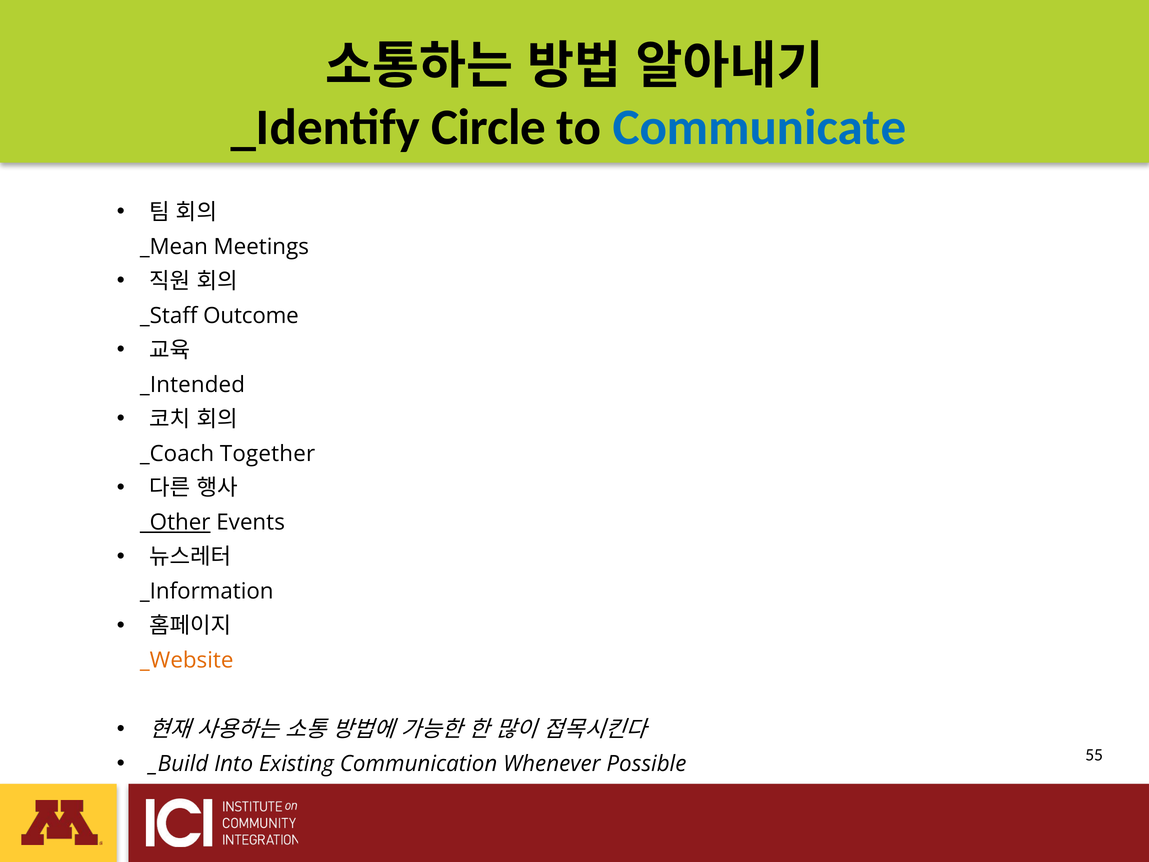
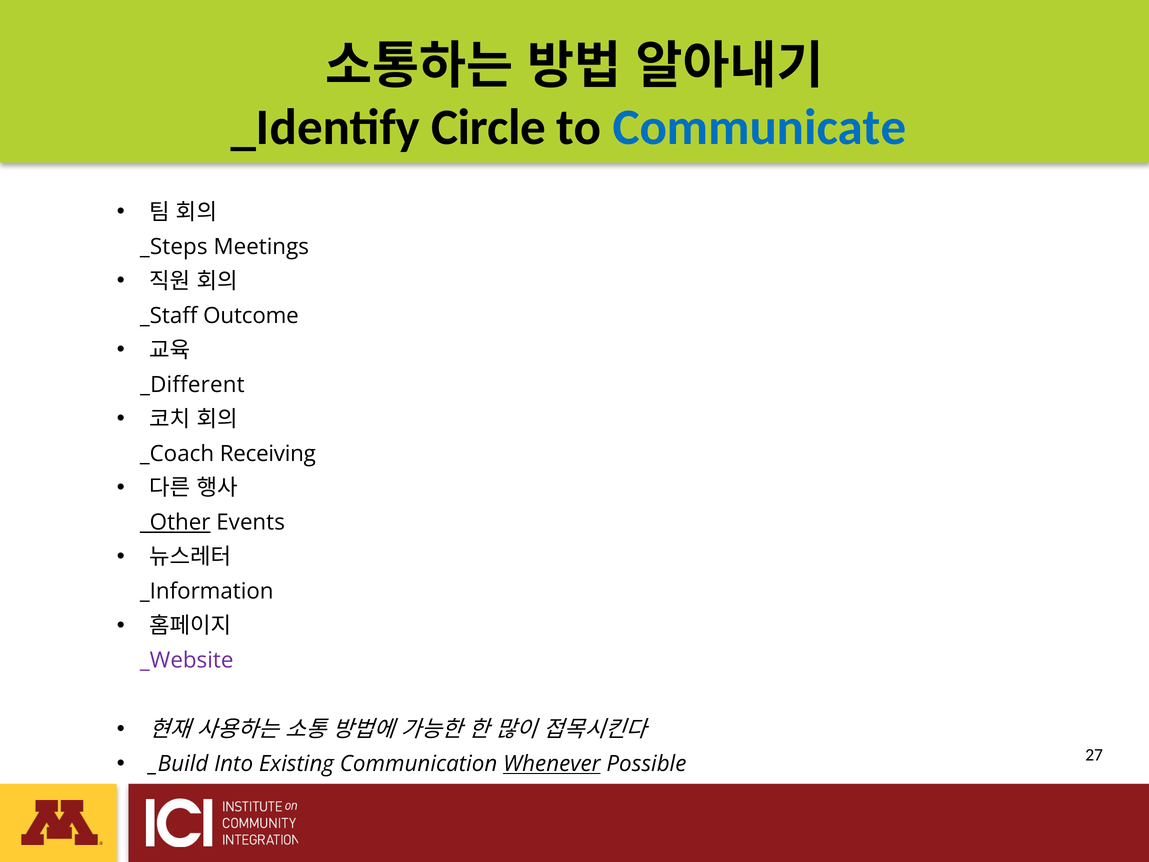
_Mean: _Mean -> _Steps
_Intended: _Intended -> _Different
Together: Together -> Receiving
_Website colour: orange -> purple
Whenever underline: none -> present
55: 55 -> 27
